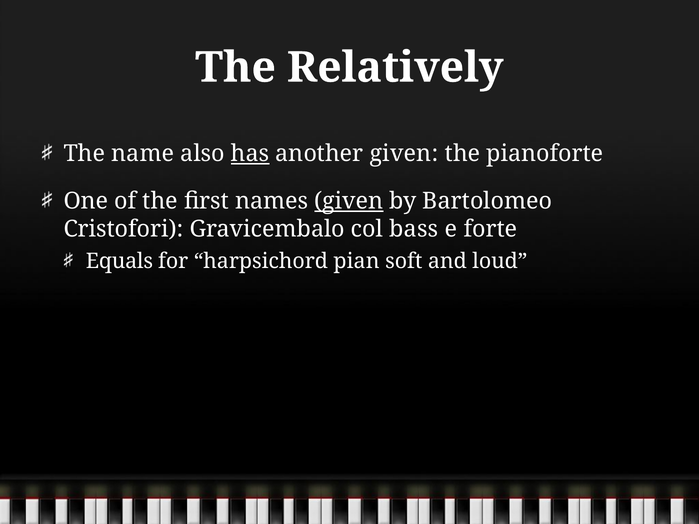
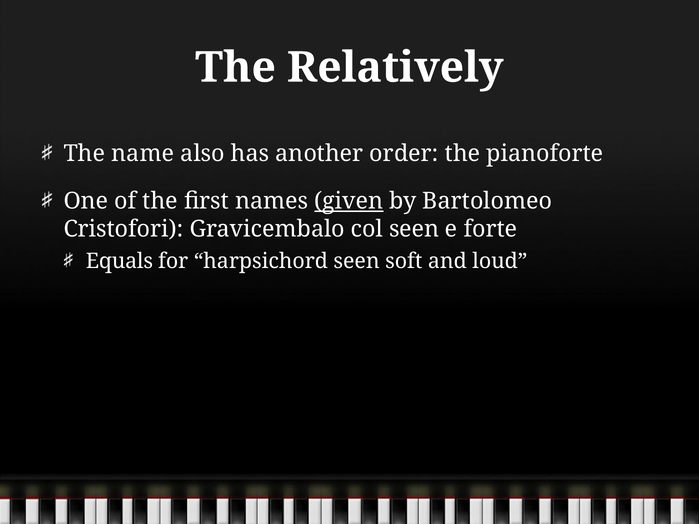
has underline: present -> none
another given: given -> order
col bass: bass -> seen
harpsichord pian: pian -> seen
